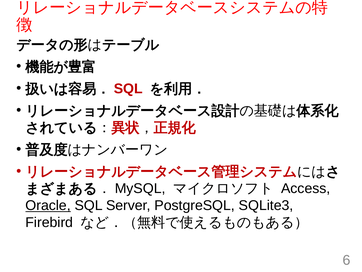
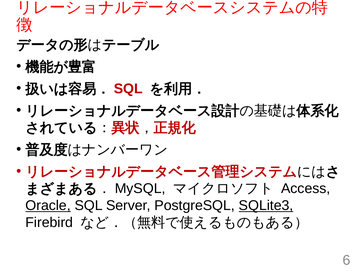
SQLite3 underline: none -> present
